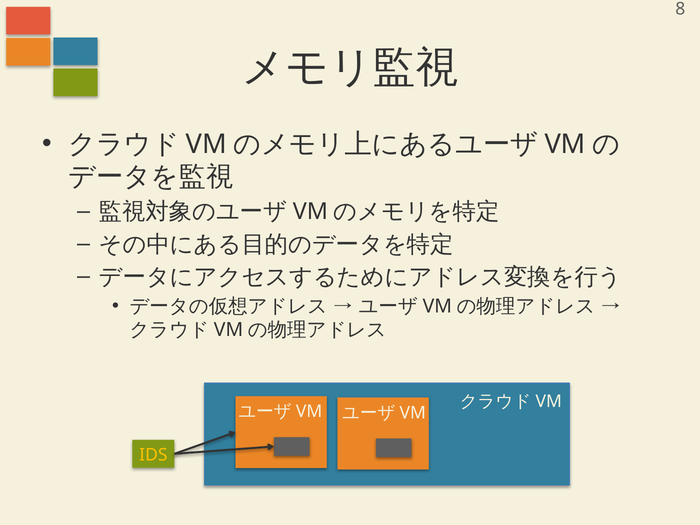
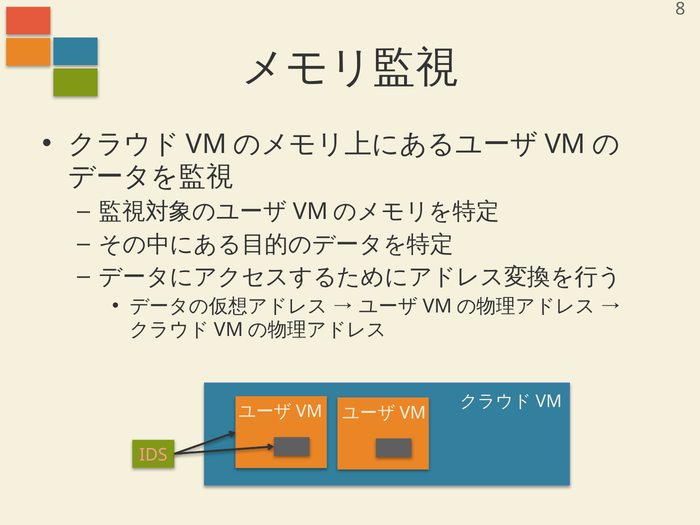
IDS colour: yellow -> pink
